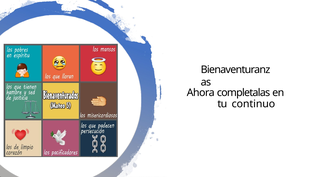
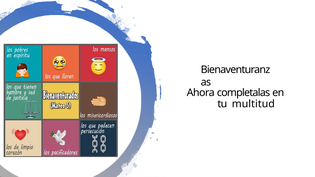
continuo: continuo -> multitud
